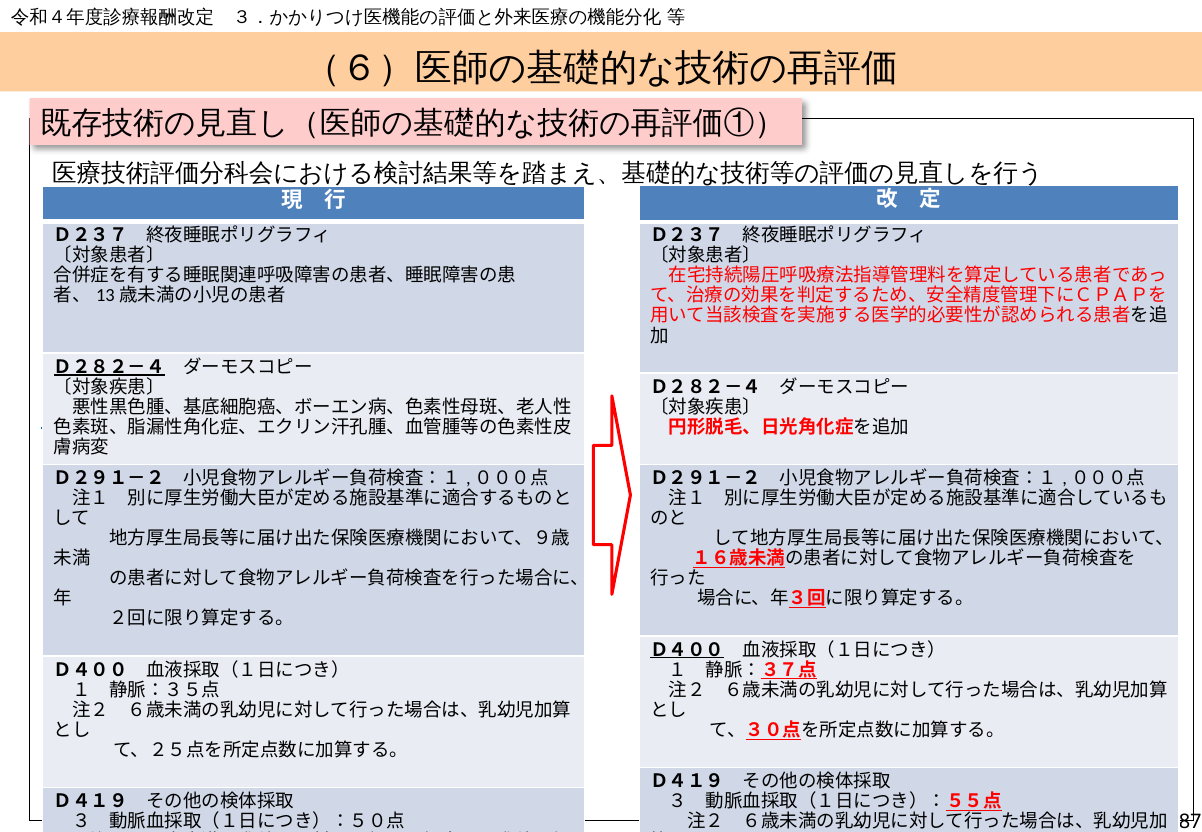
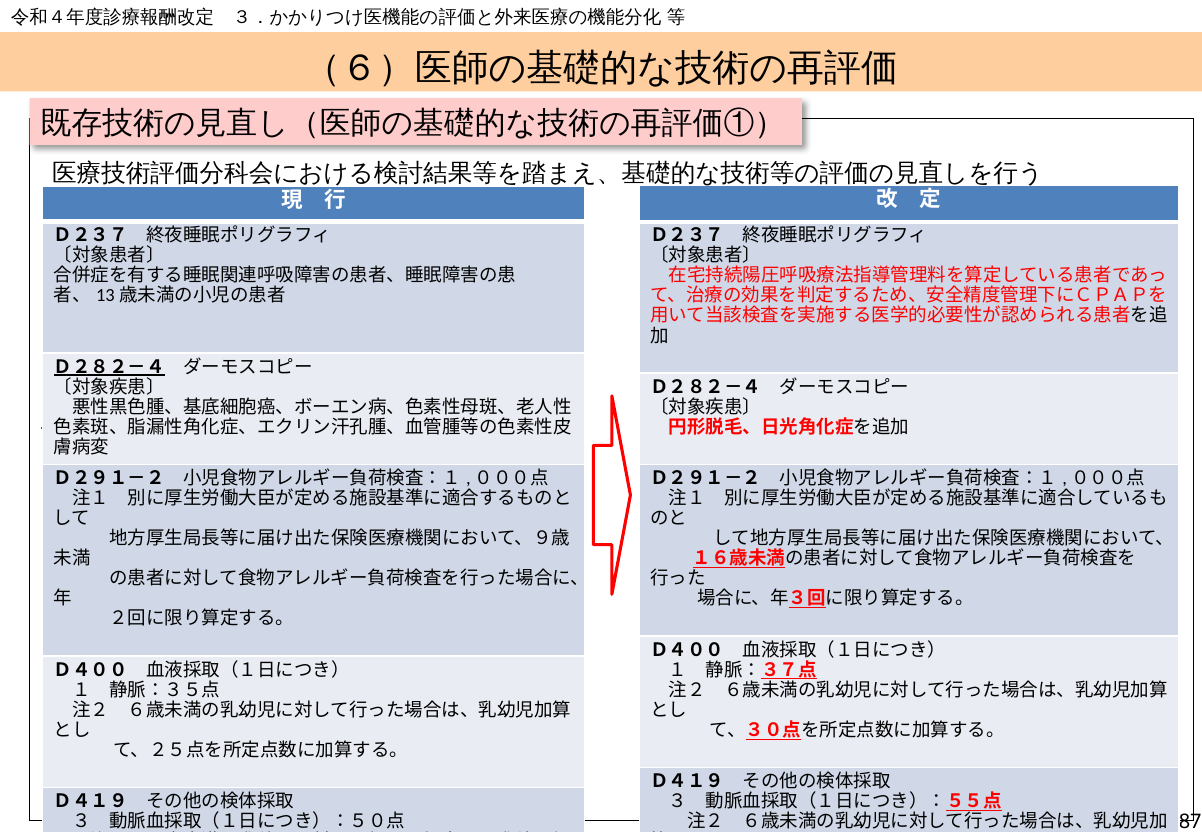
Ｄ４００ at (687, 650) underline: present -> none
